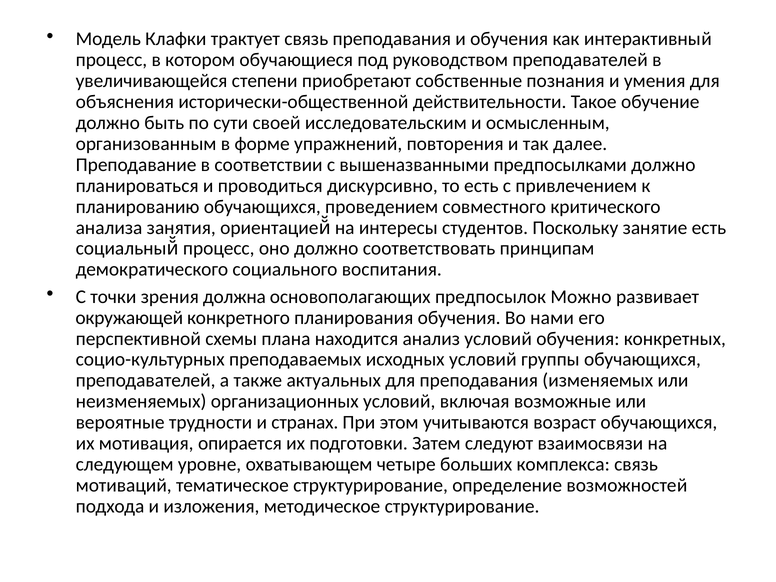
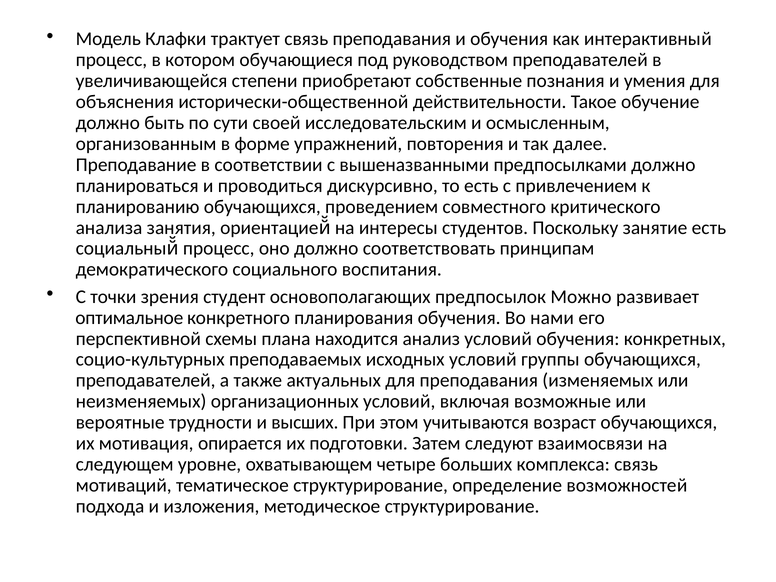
должна: должна -> студент
окружающей: окружающей -> оптимальное
странах: странах -> высших
